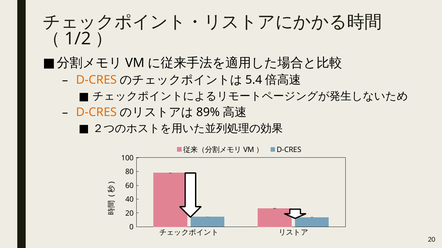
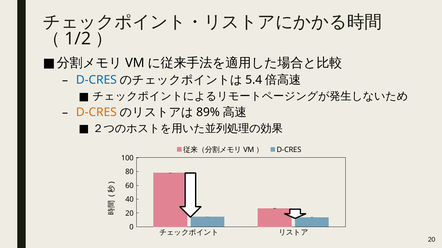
D-CRES at (96, 80) colour: orange -> blue
